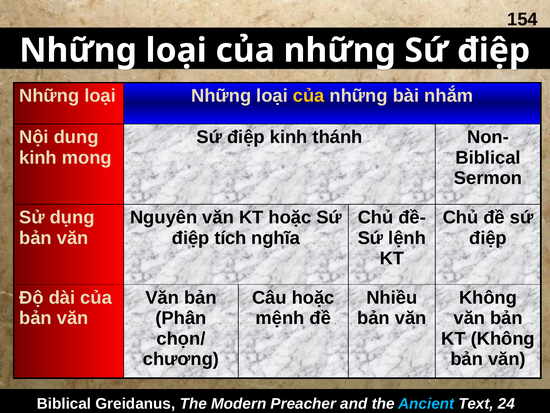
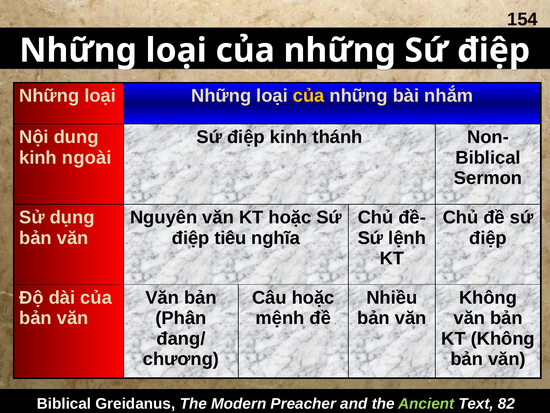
mong: mong -> ngoài
tích: tích -> tiêu
chọn/: chọn/ -> đang/
Ancient colour: light blue -> light green
24: 24 -> 82
